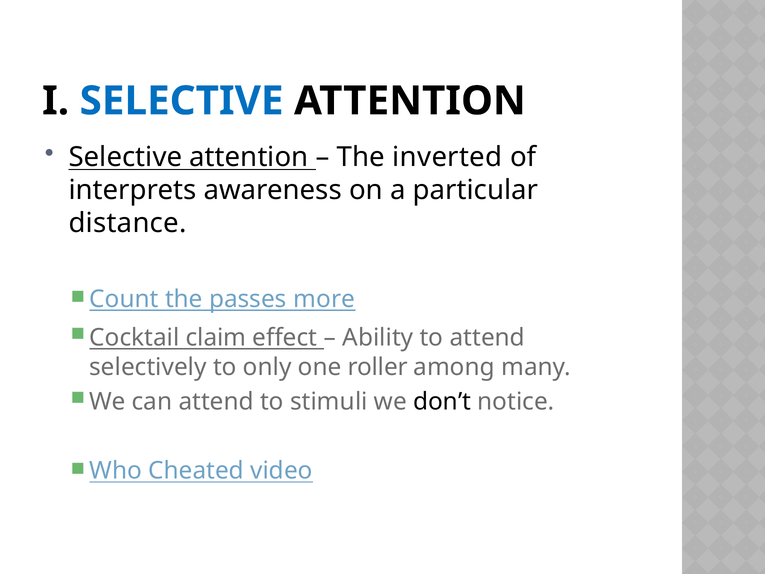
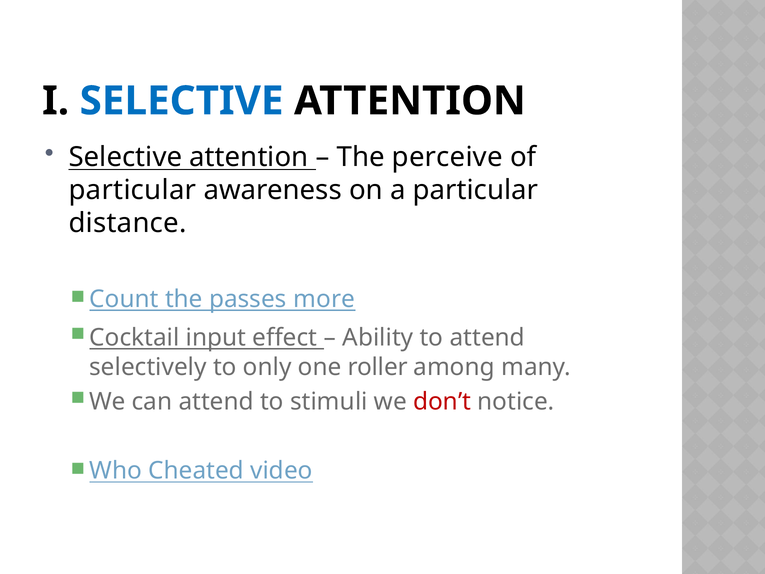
inverted: inverted -> perceive
interprets at (133, 190): interprets -> particular
claim: claim -> input
don’t colour: black -> red
